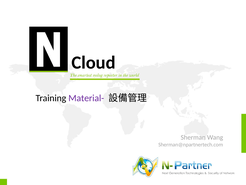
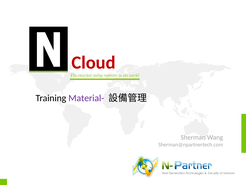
Cloud colour: black -> red
